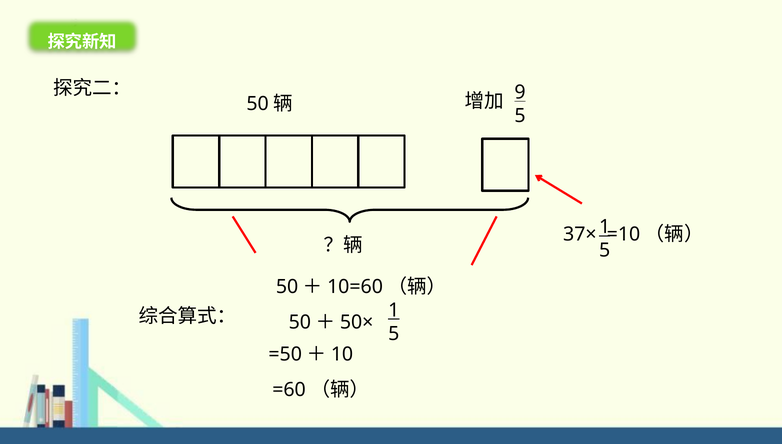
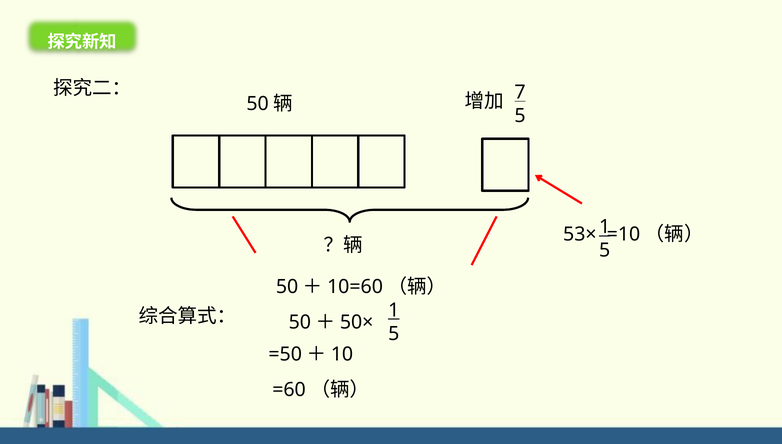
9: 9 -> 7
37×: 37× -> 53×
